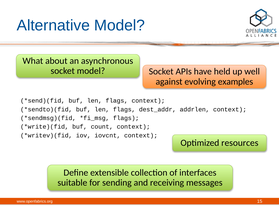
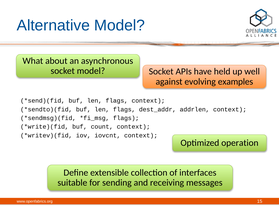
resources: resources -> operation
